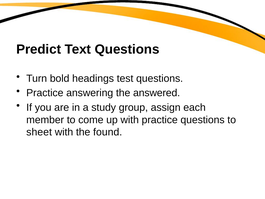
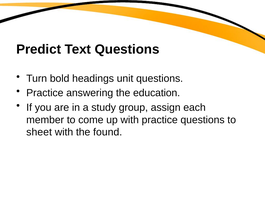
test: test -> unit
answered: answered -> education
